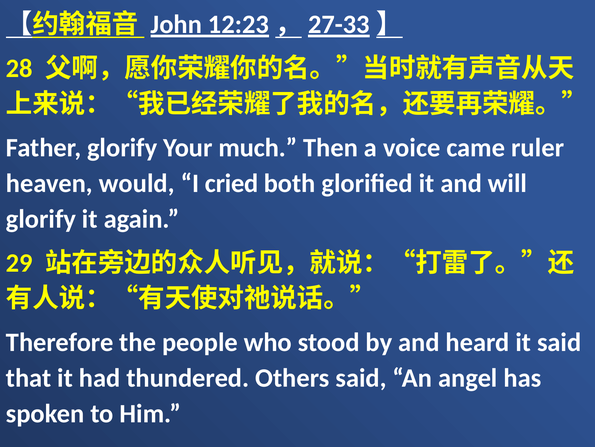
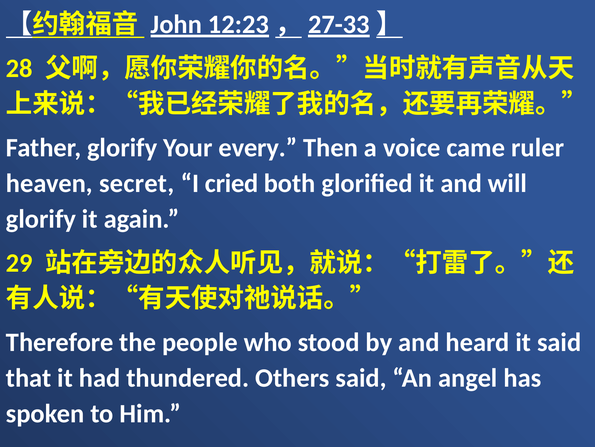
much: much -> every
would: would -> secret
